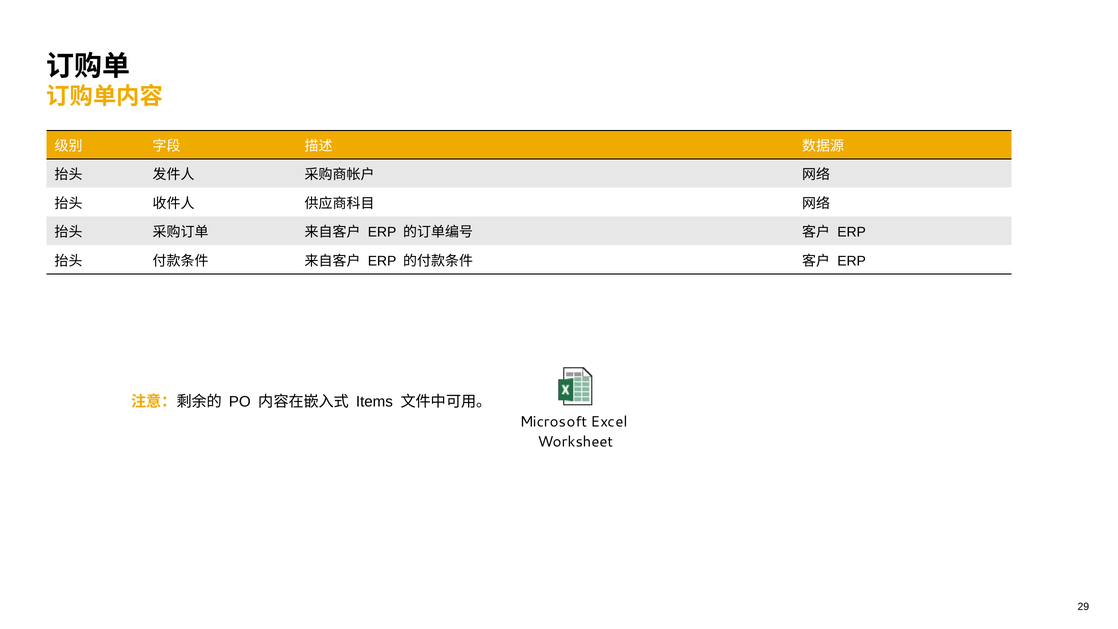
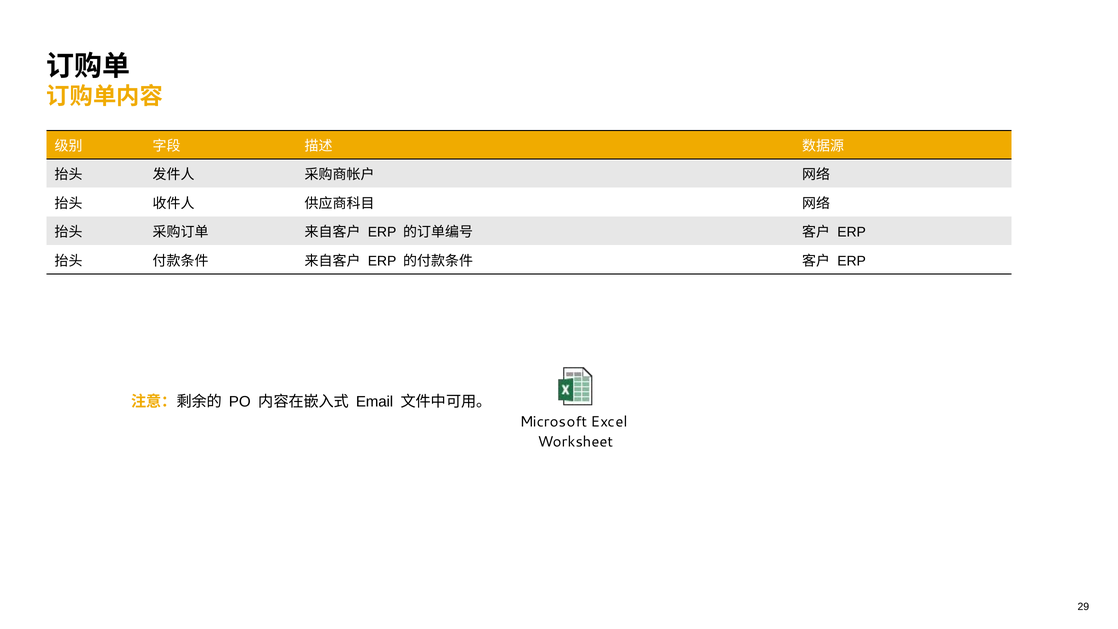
Items: Items -> Email
